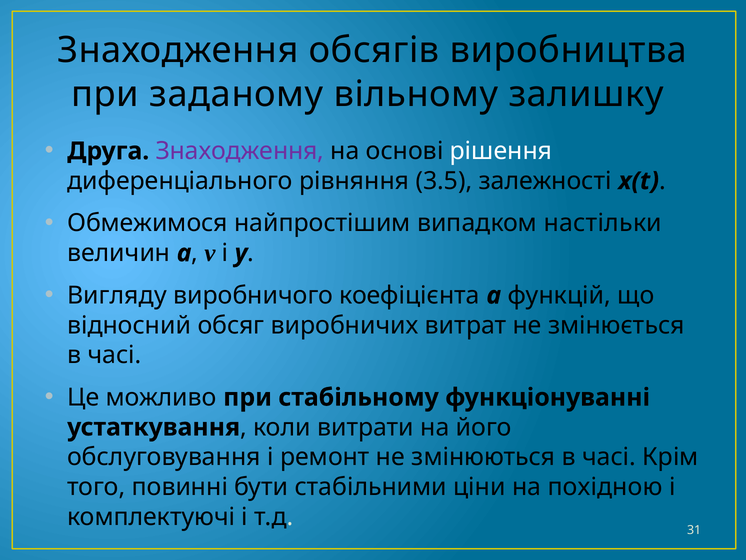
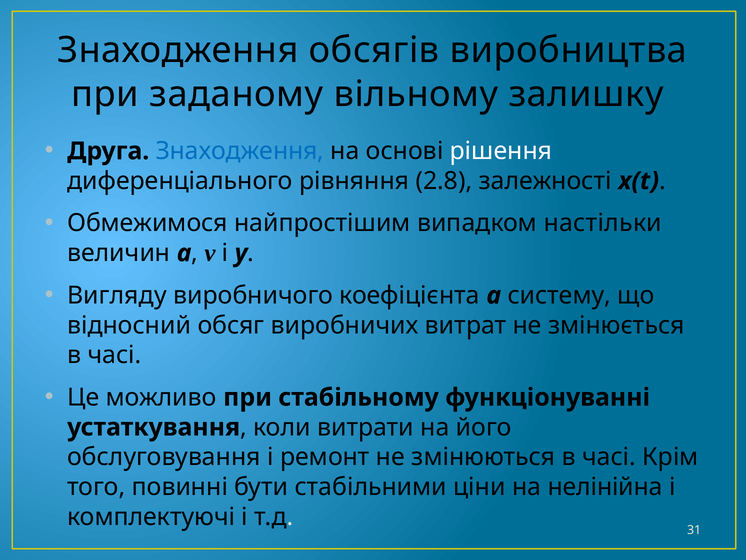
Знаходження at (240, 151) colour: purple -> blue
3.5: 3.5 -> 2.8
функцій: функцій -> систему
похідною: похідною -> нелінійна
